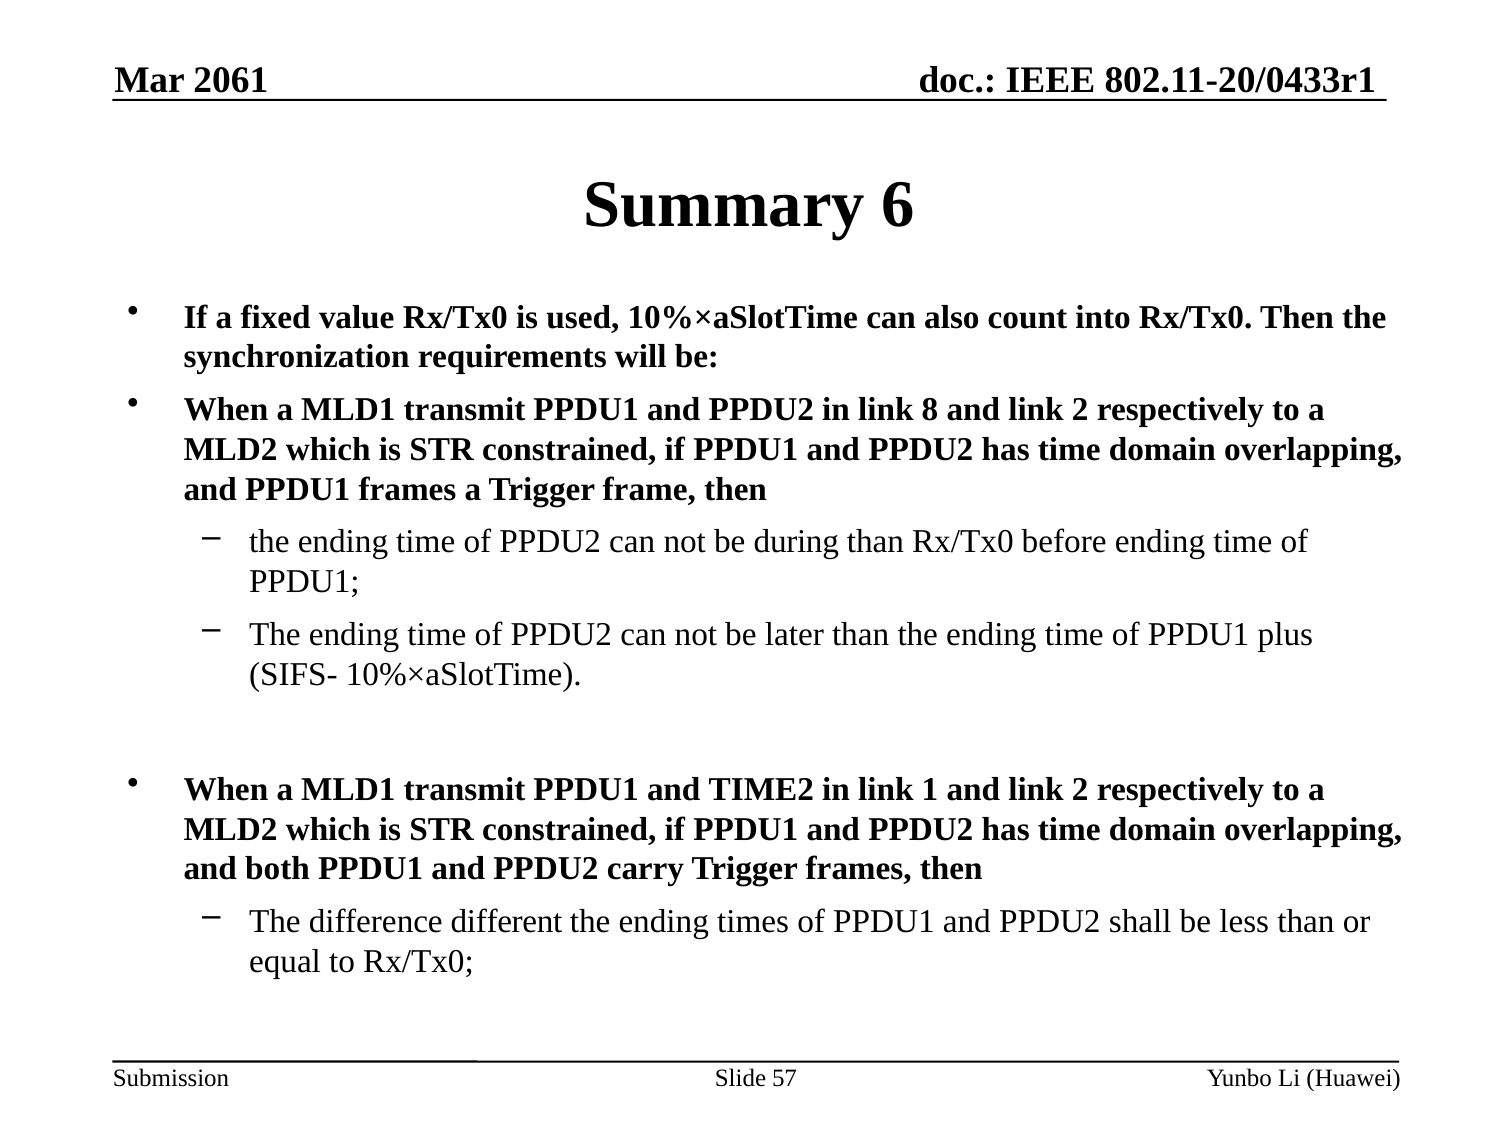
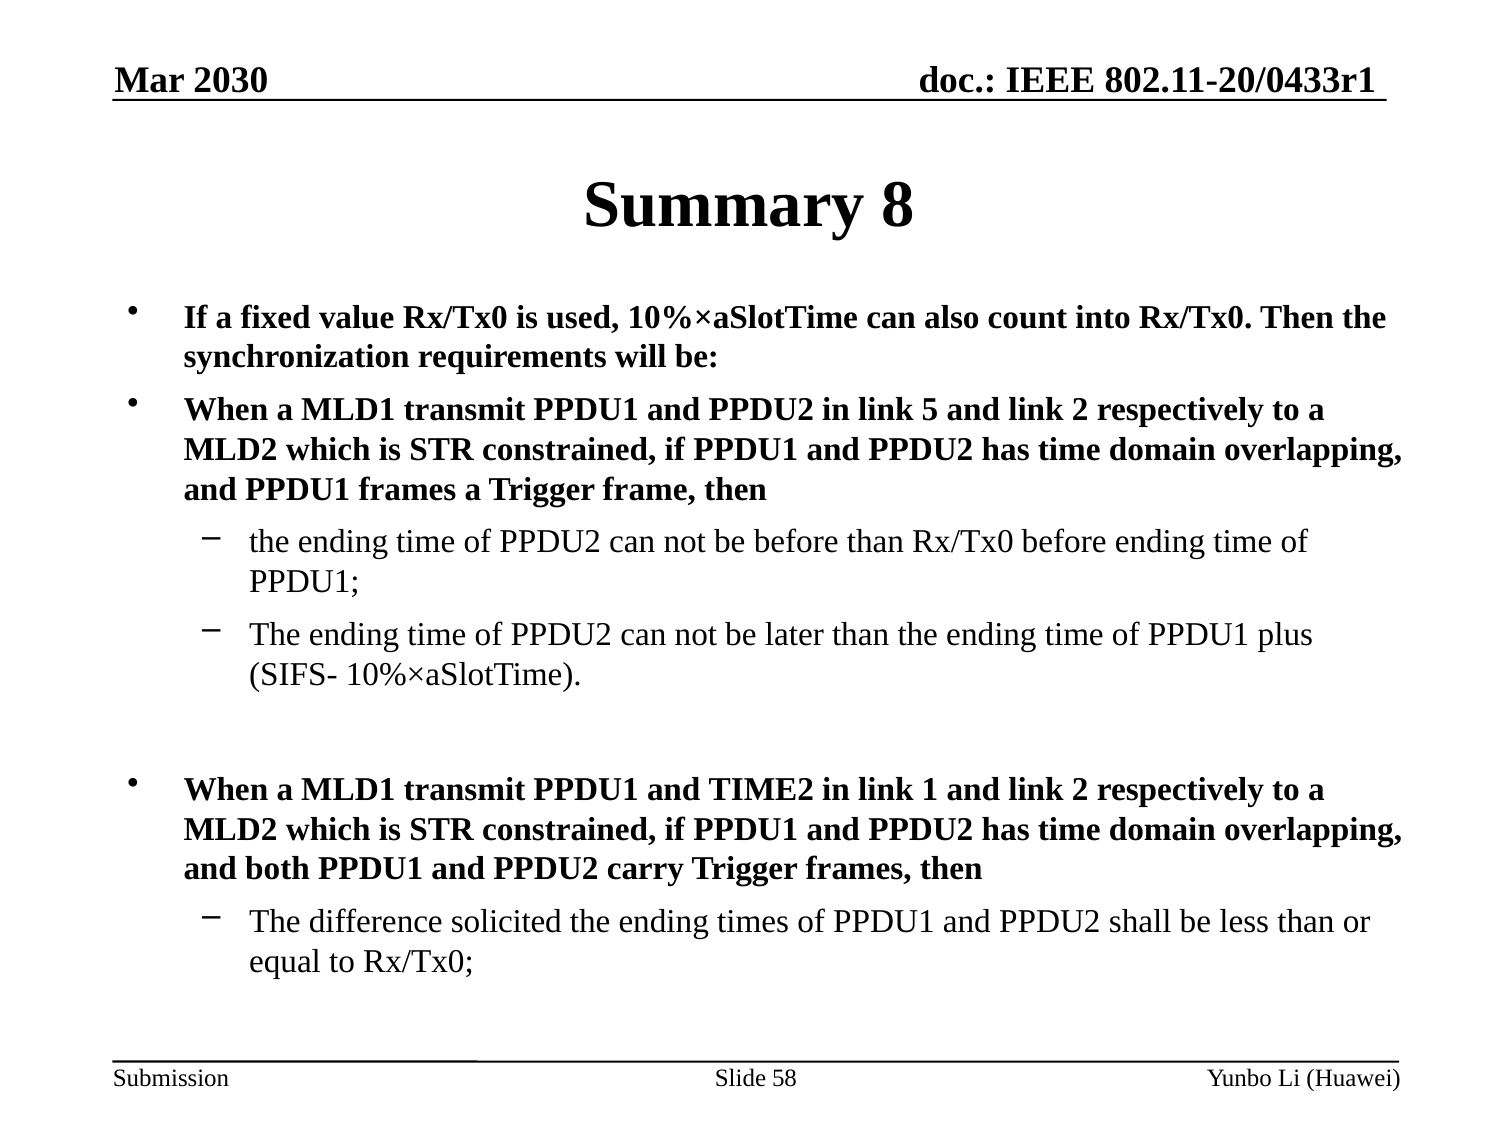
2061: 2061 -> 2030
6: 6 -> 8
8: 8 -> 5
be during: during -> before
different: different -> solicited
57: 57 -> 58
